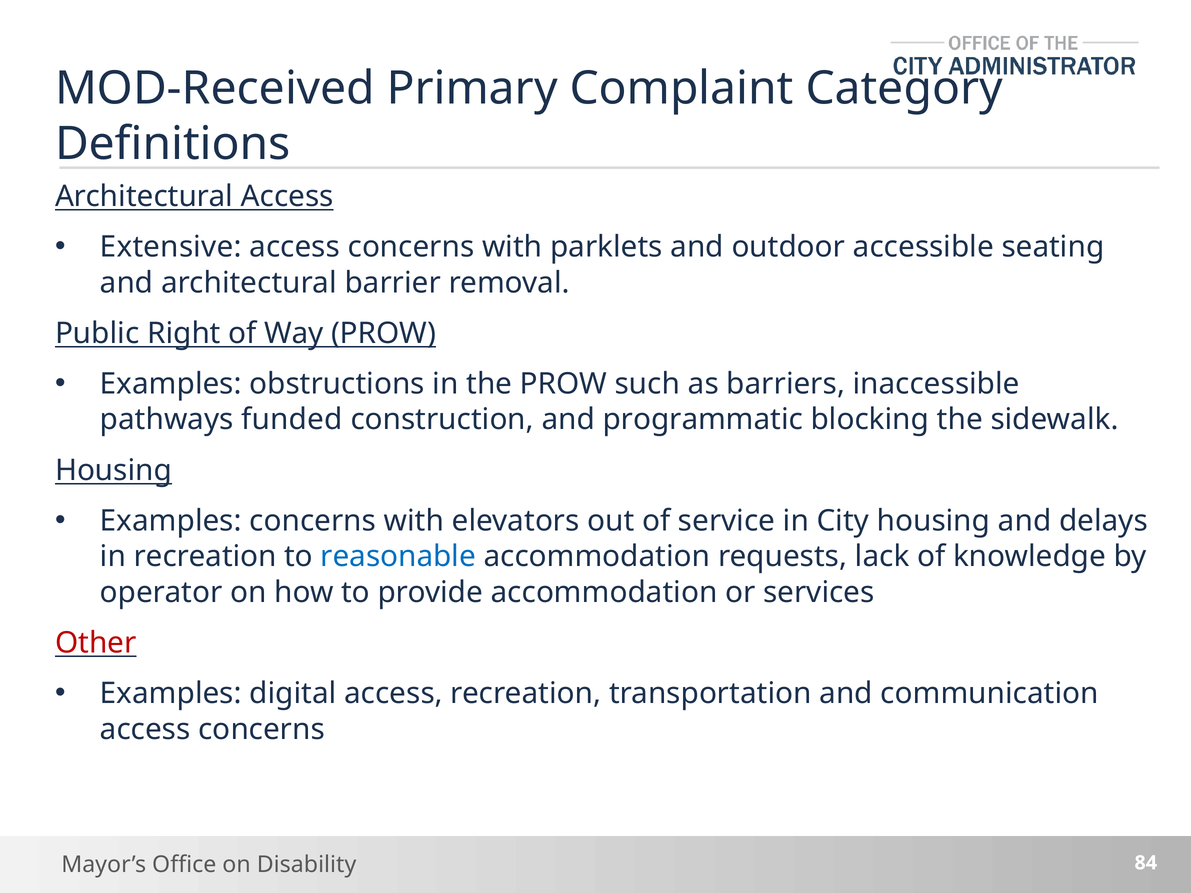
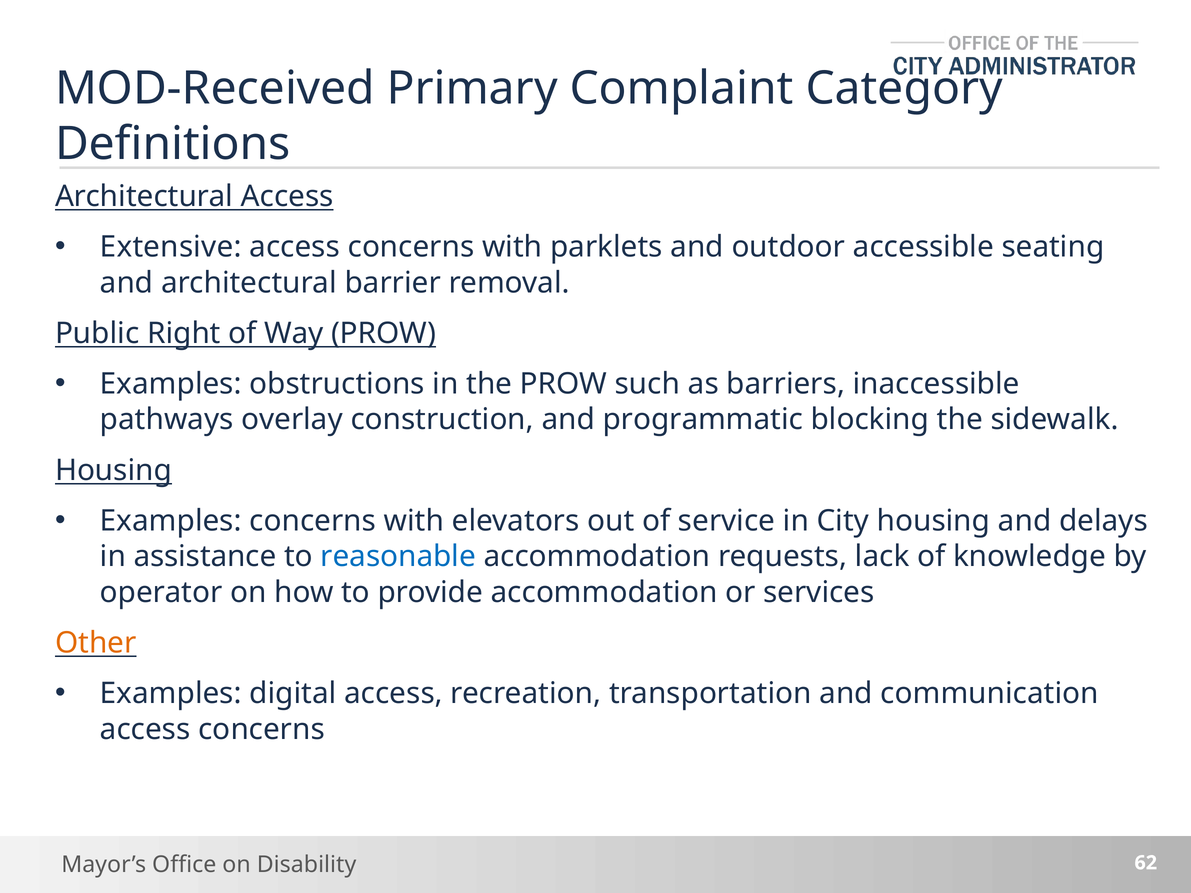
funded: funded -> overlay
in recreation: recreation -> assistance
Other colour: red -> orange
84: 84 -> 62
